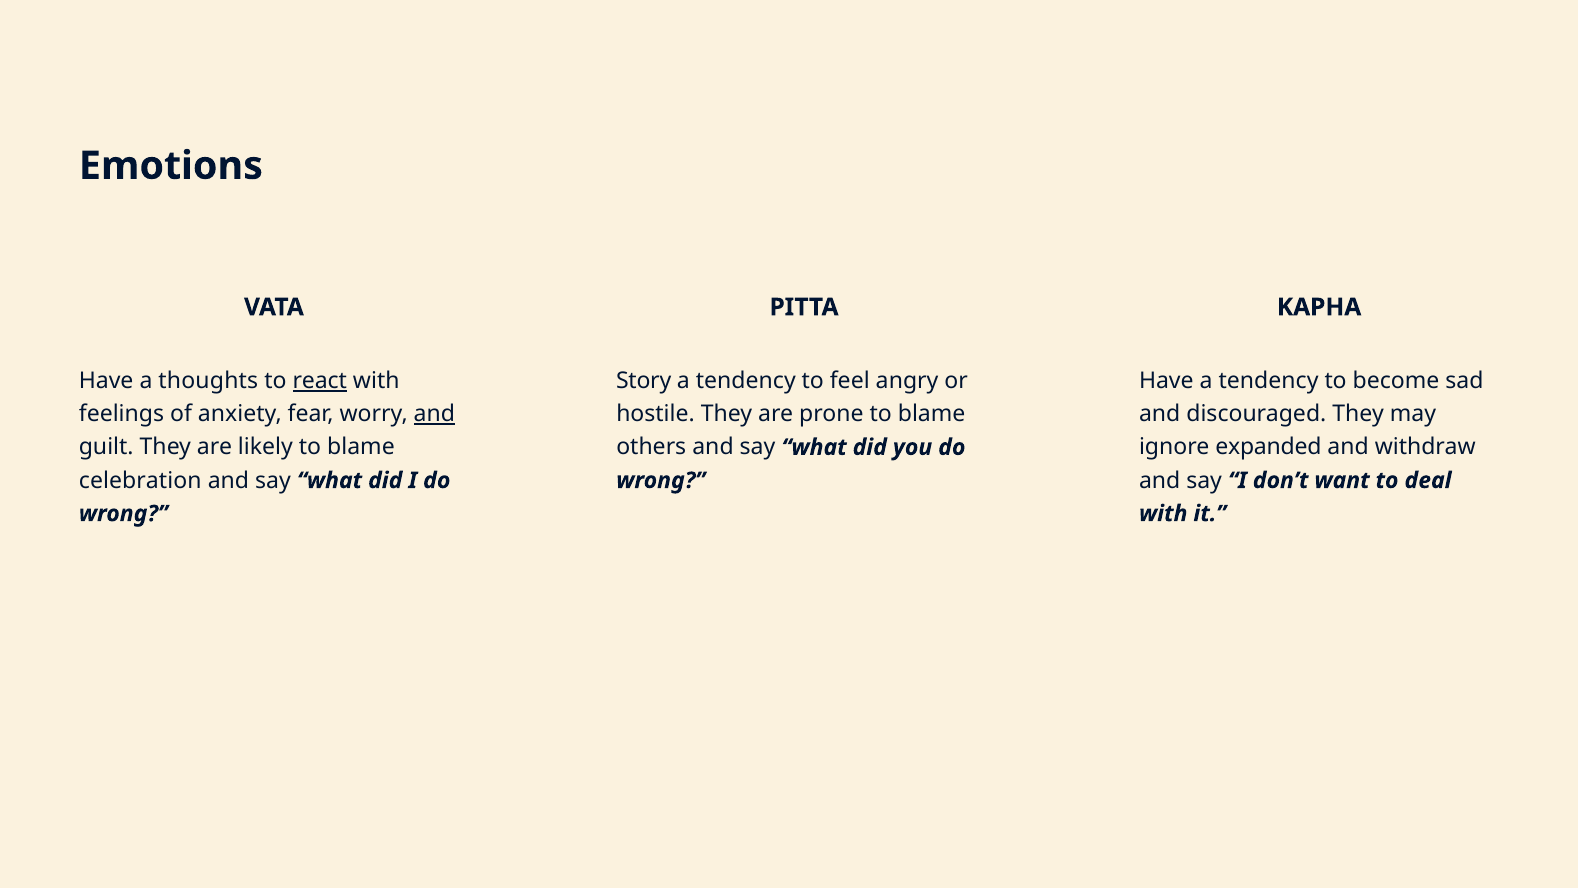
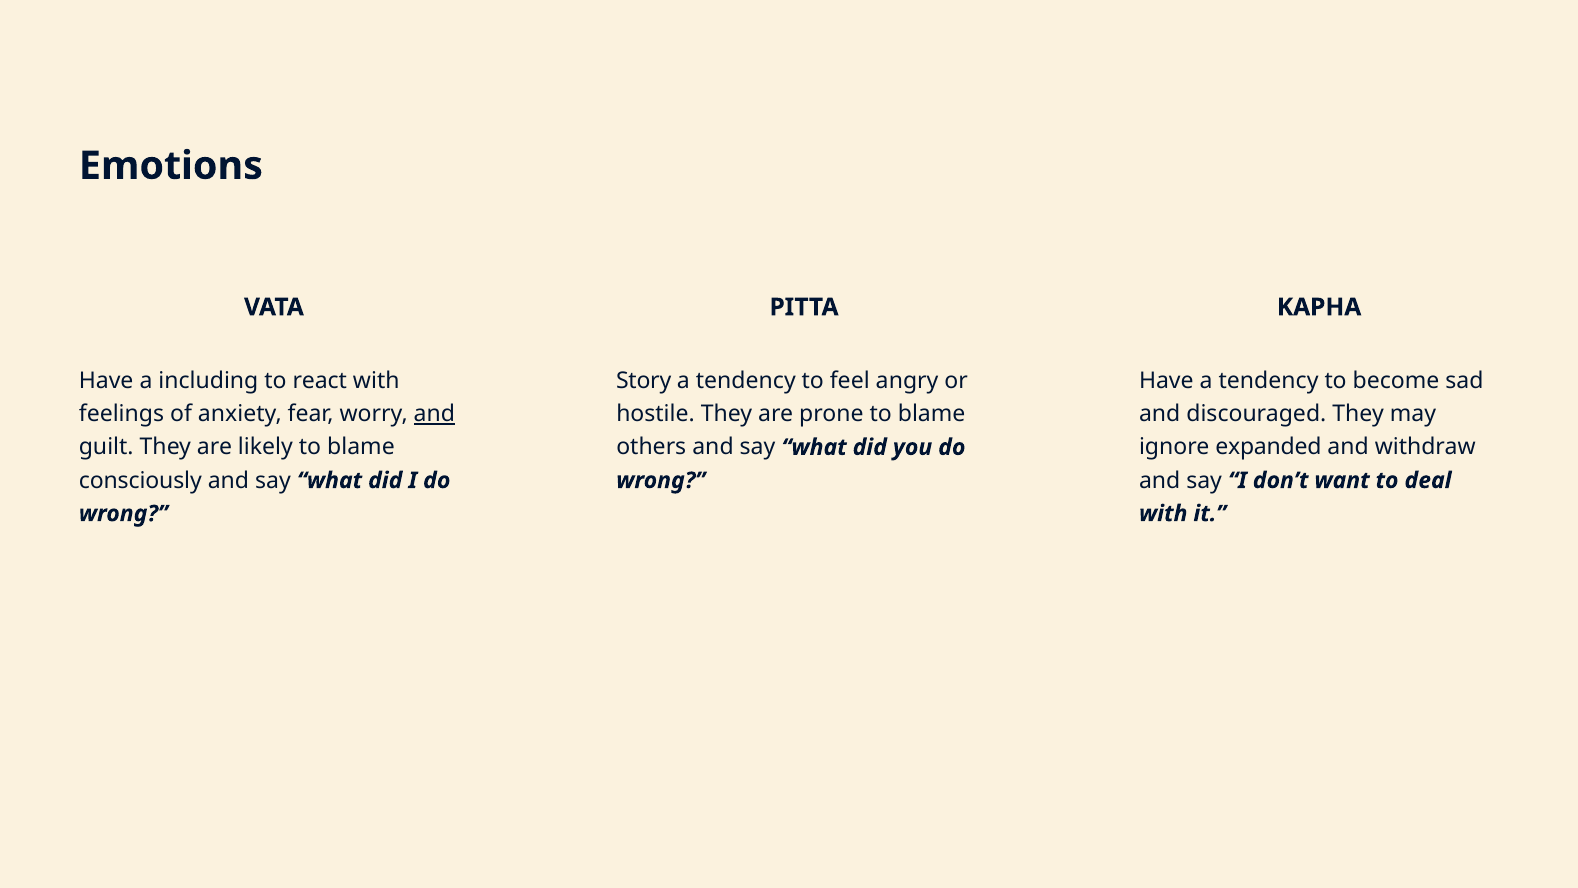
thoughts: thoughts -> including
react underline: present -> none
celebration: celebration -> consciously
